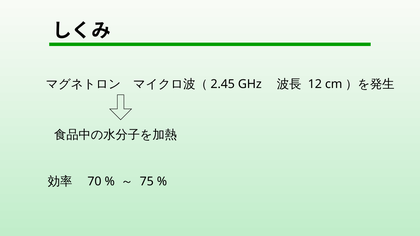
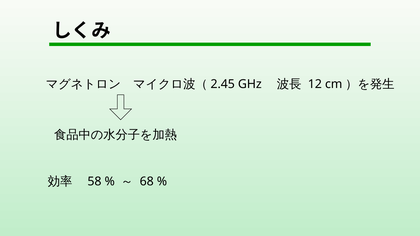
70: 70 -> 58
75: 75 -> 68
